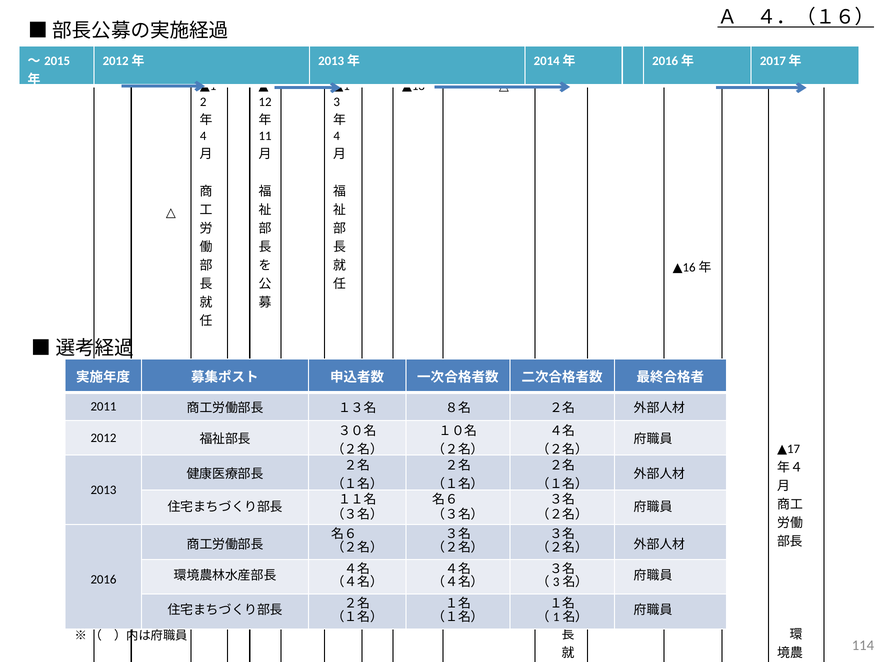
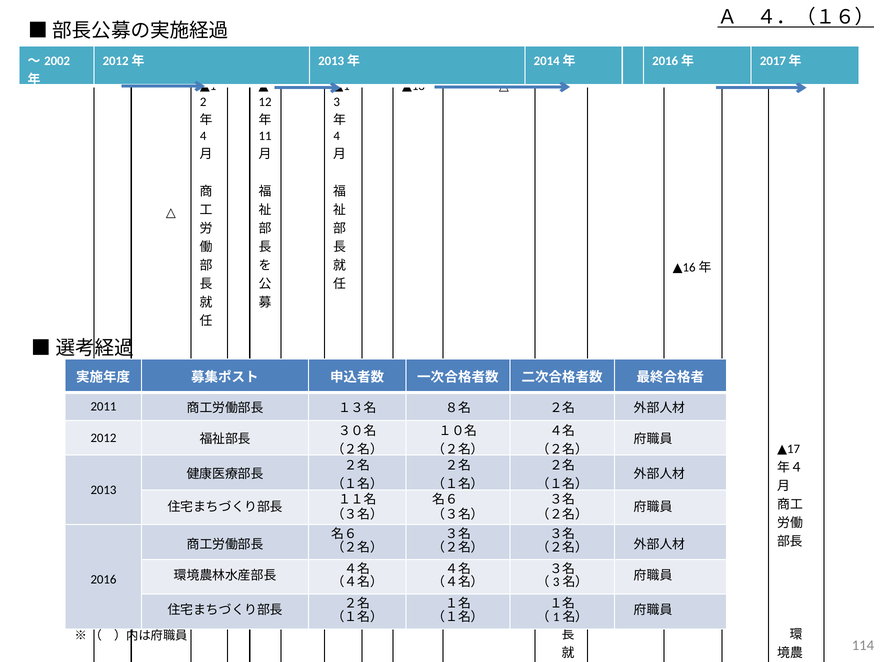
2015: 2015 -> 2002
